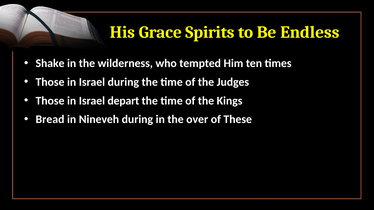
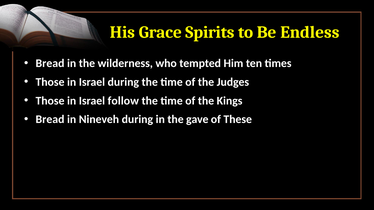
Shake at (50, 63): Shake -> Bread
depart: depart -> follow
over: over -> gave
